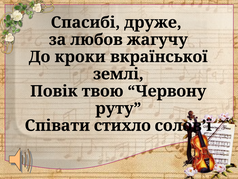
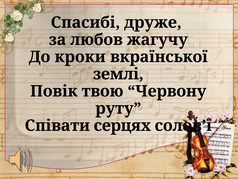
стихло: стихло -> серцях
